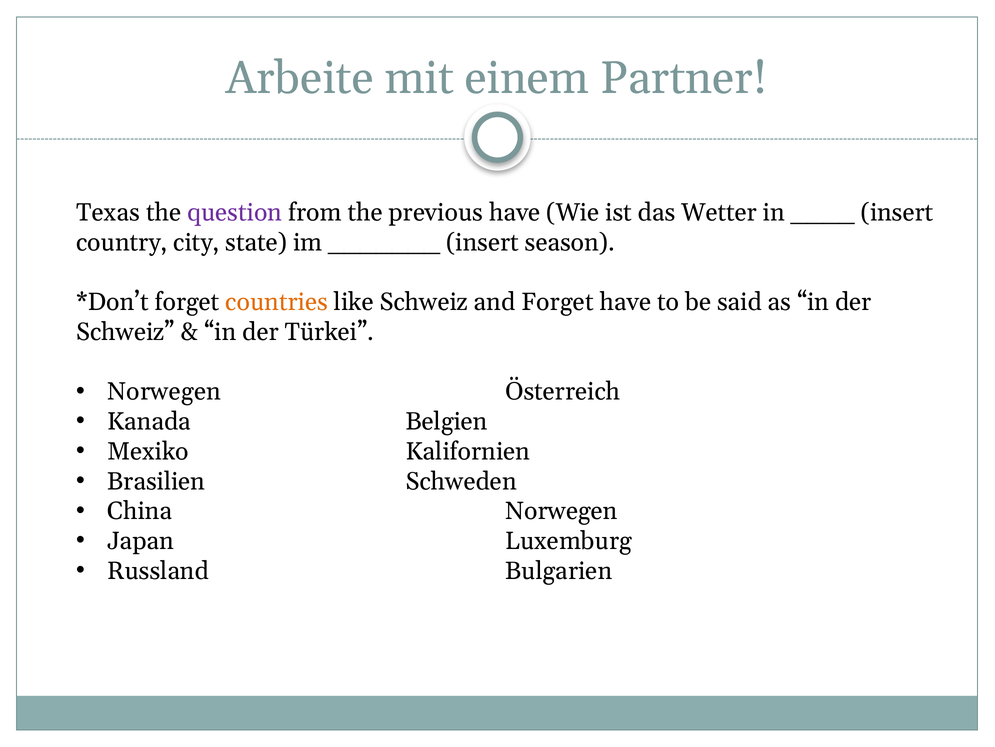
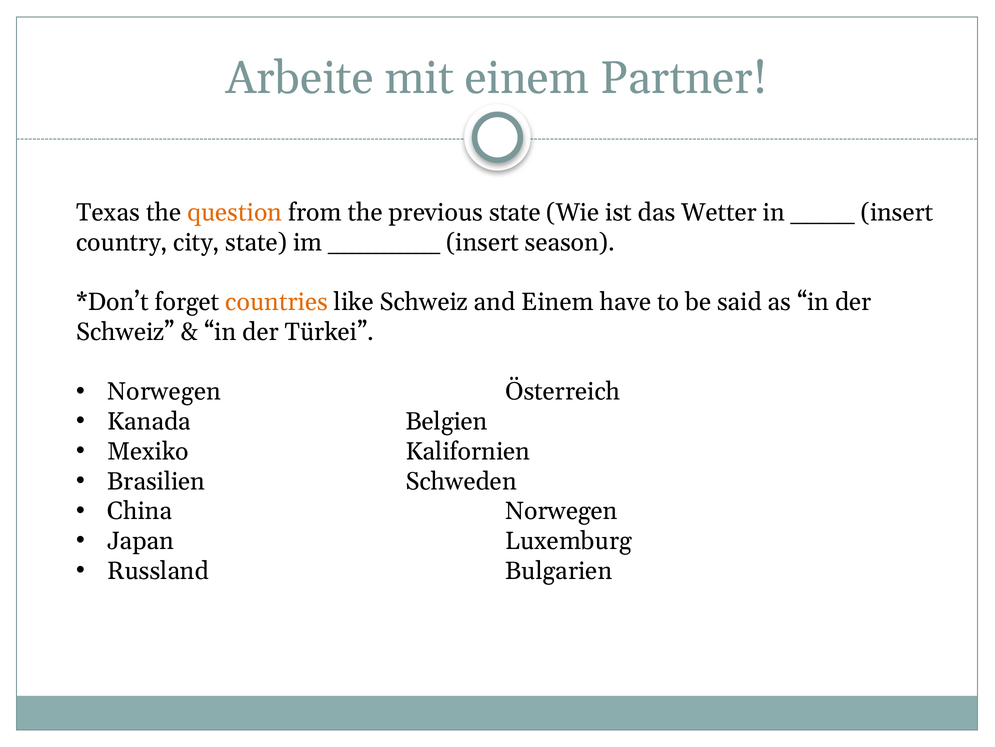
question colour: purple -> orange
previous have: have -> state
and Forget: Forget -> Einem
